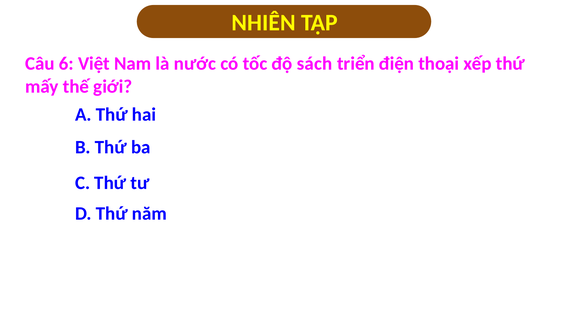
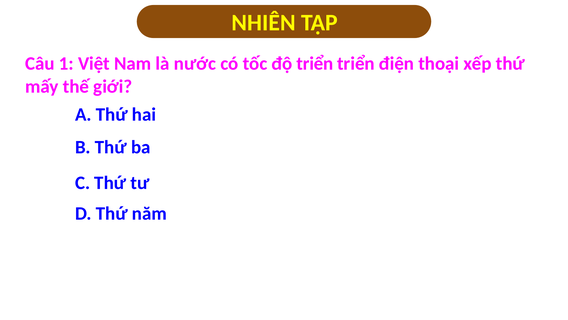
6: 6 -> 1
độ sách: sách -> triển
